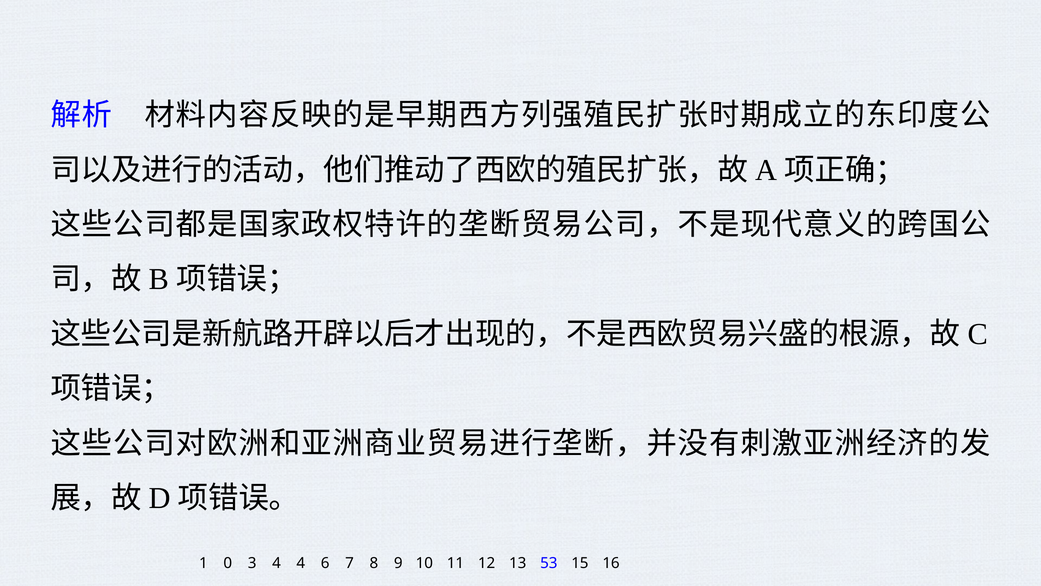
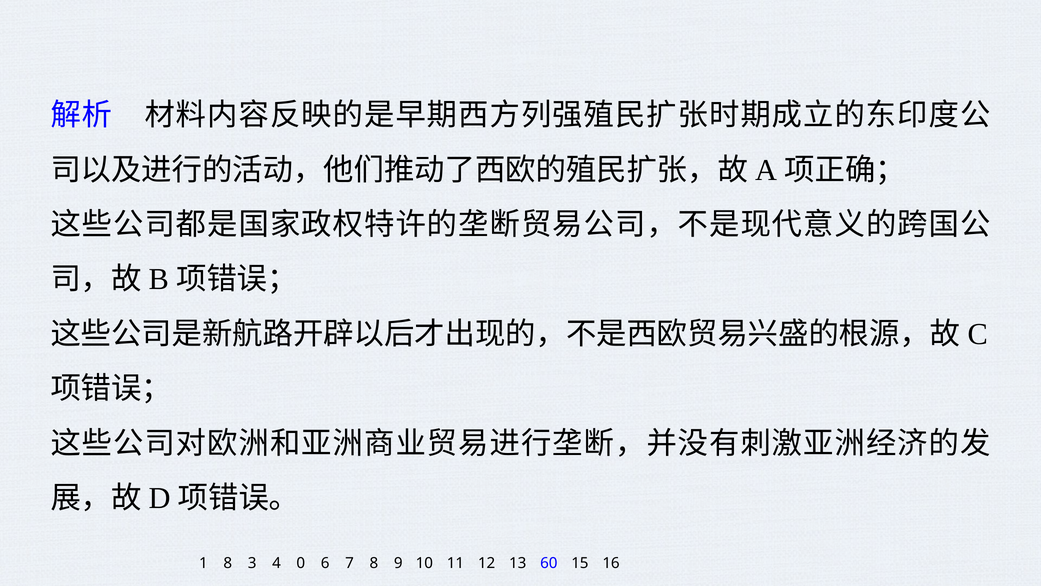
1 0: 0 -> 8
4 4: 4 -> 0
53: 53 -> 60
